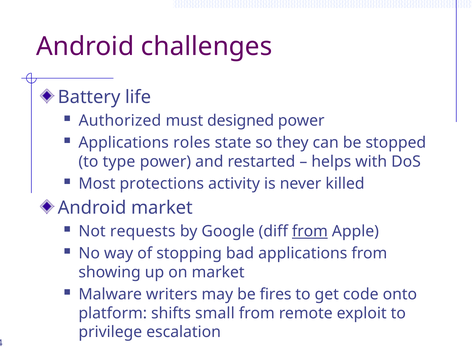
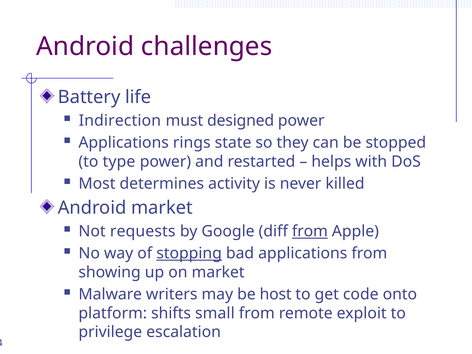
Authorized: Authorized -> Indirection
roles: roles -> rings
protections: protections -> determines
stopping underline: none -> present
fires: fires -> host
